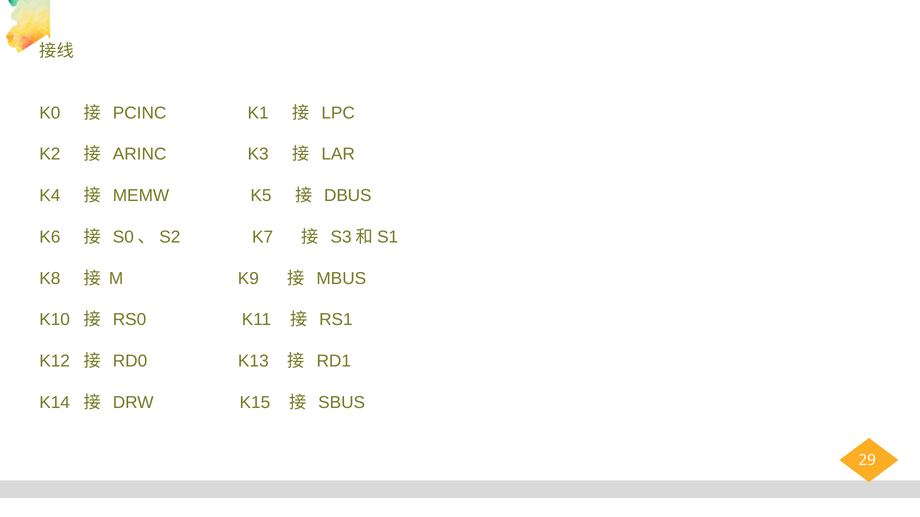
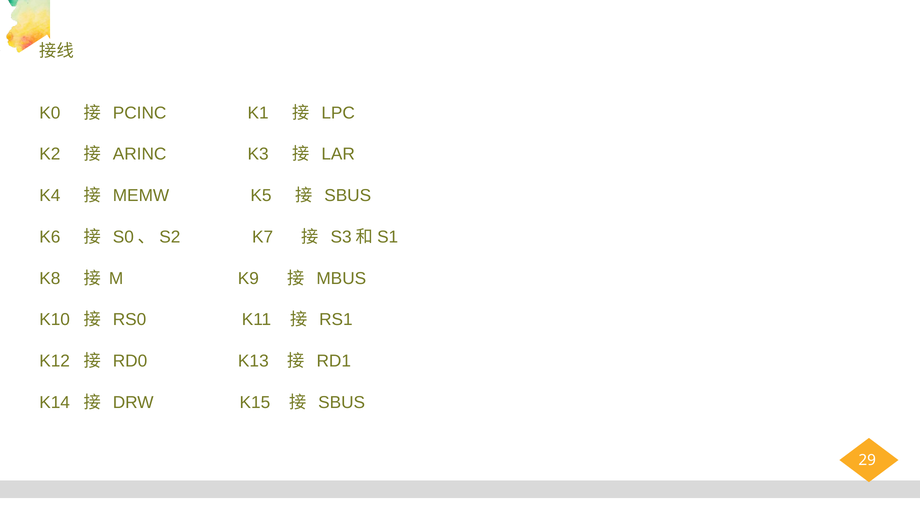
DBUS at (348, 196): DBUS -> SBUS
